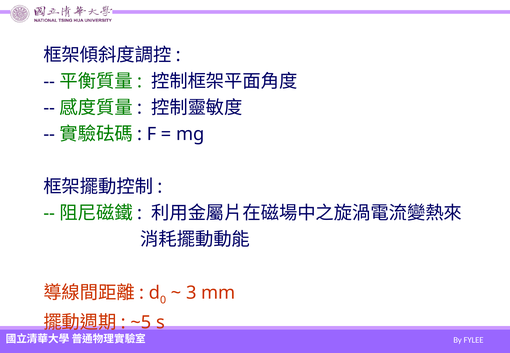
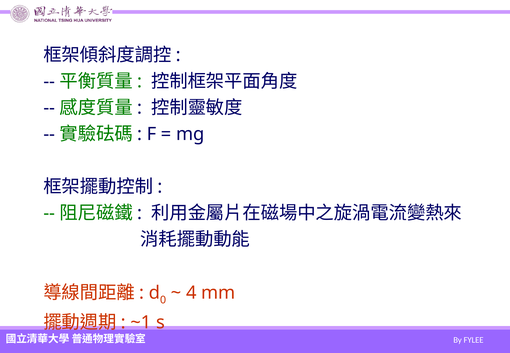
3: 3 -> 4
~5: ~5 -> ~1
